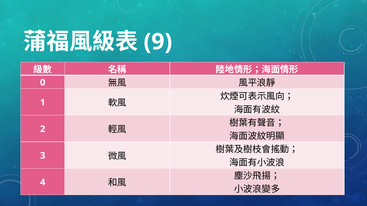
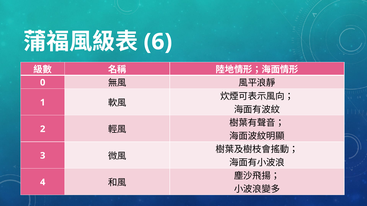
9: 9 -> 6
